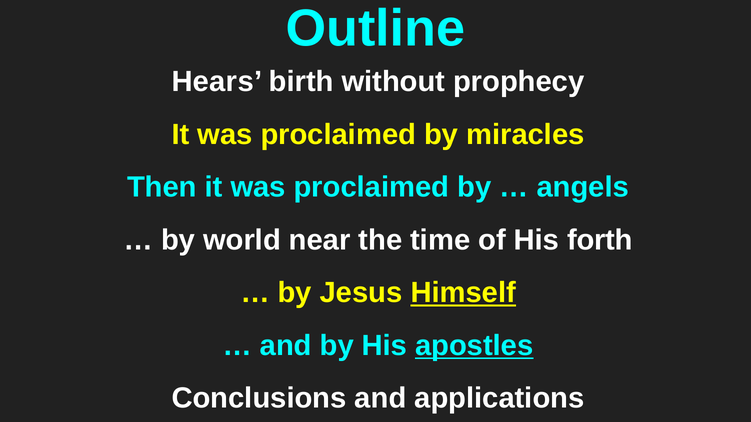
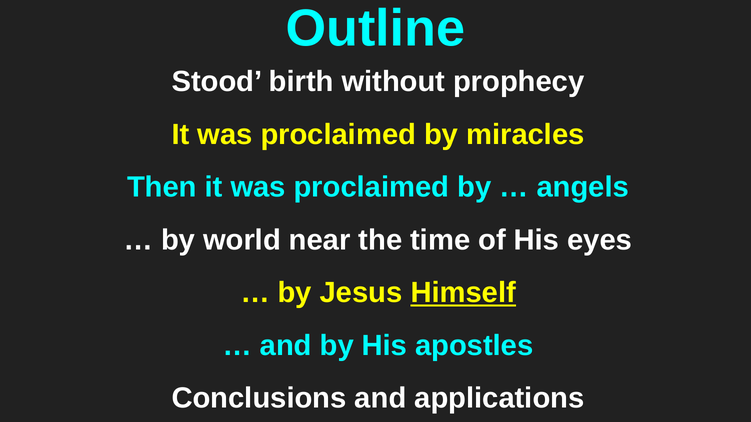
Hears: Hears -> Stood
forth: forth -> eyes
apostles underline: present -> none
